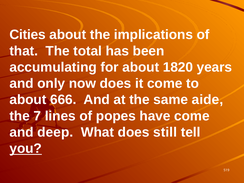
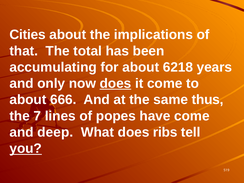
1820: 1820 -> 6218
does at (115, 83) underline: none -> present
aide: aide -> thus
still: still -> ribs
